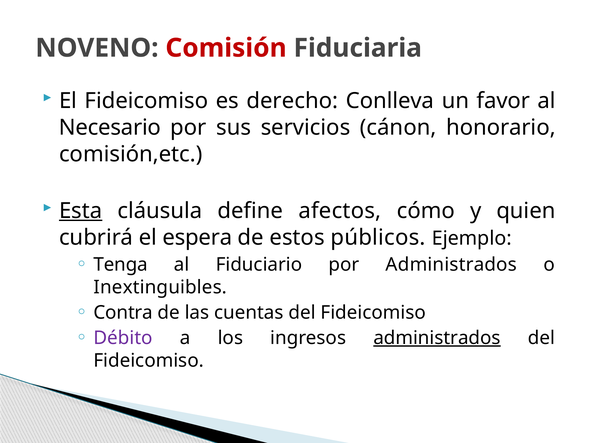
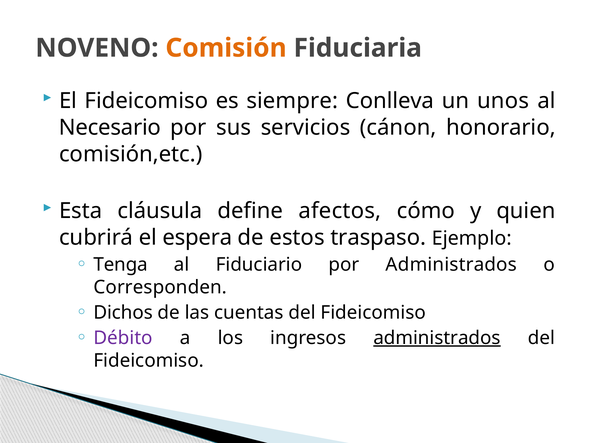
Comisión colour: red -> orange
derecho: derecho -> siempre
favor: favor -> unos
Esta underline: present -> none
públicos: públicos -> traspaso
Inextinguibles: Inextinguibles -> Corresponden
Contra: Contra -> Dichos
